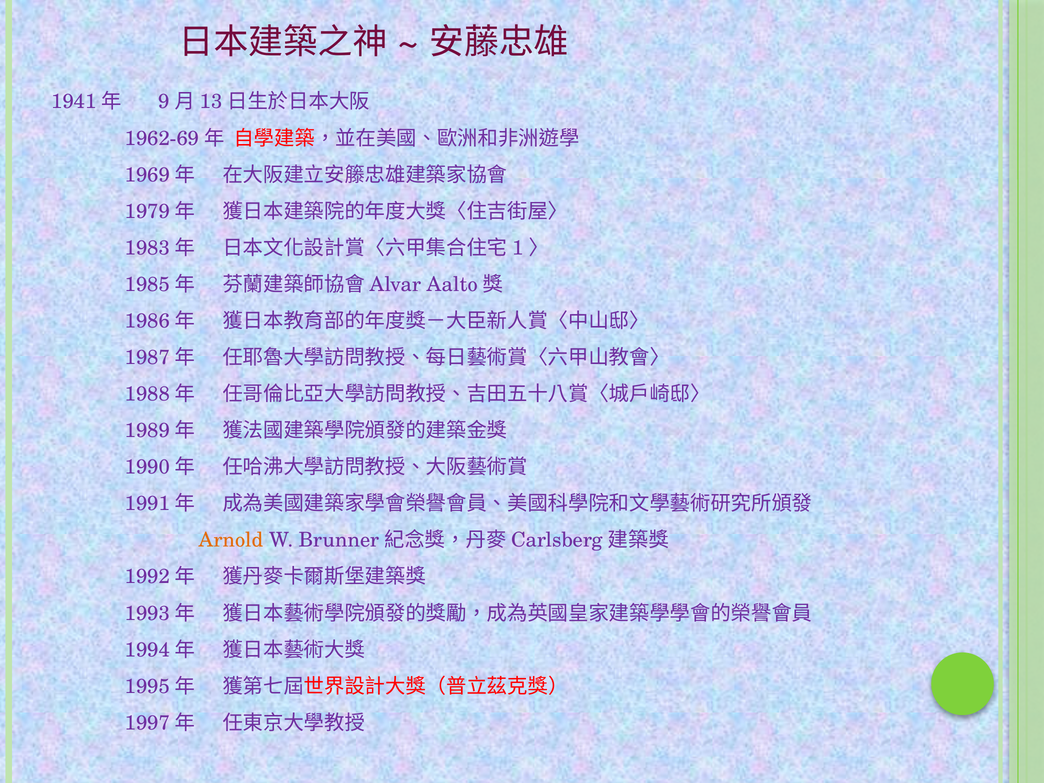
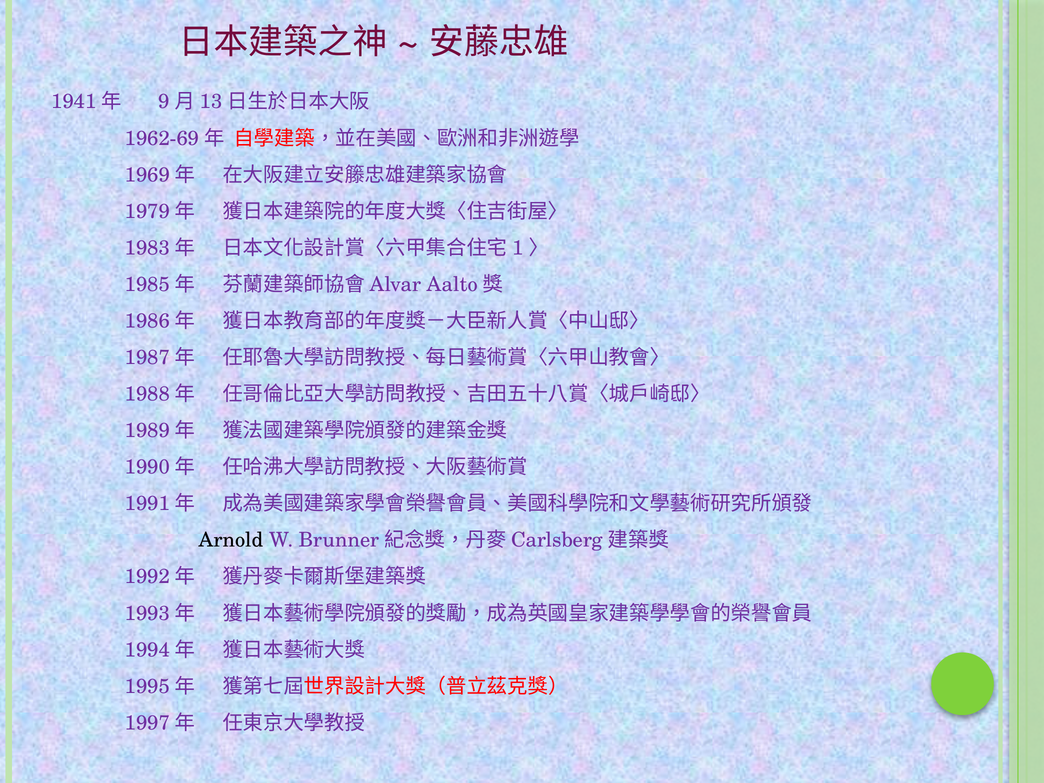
Arnold colour: orange -> black
